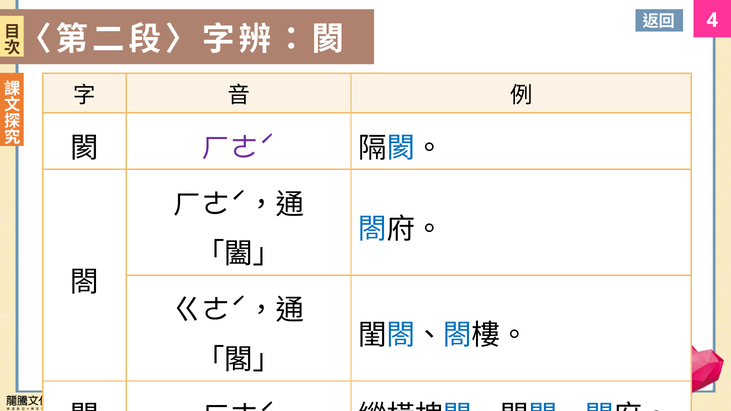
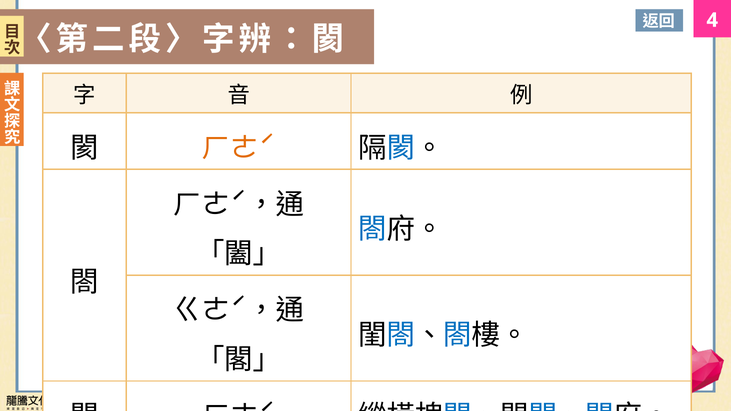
ㄏㄜˊ at (239, 148) colour: purple -> orange
